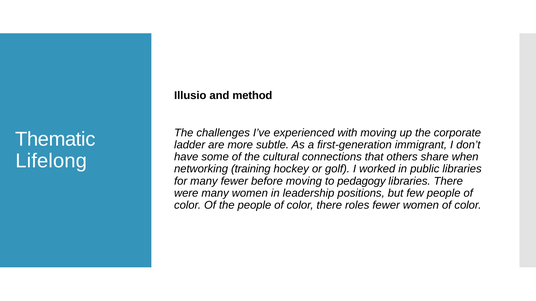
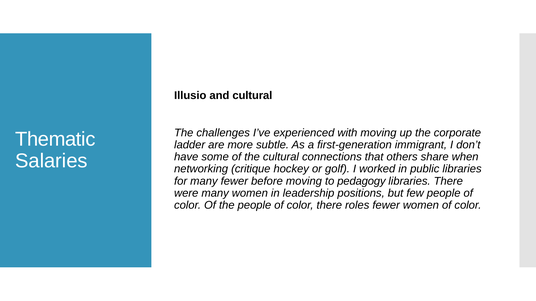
and method: method -> cultural
Lifelong: Lifelong -> Salaries
training: training -> critique
